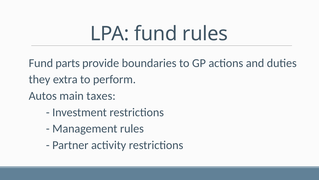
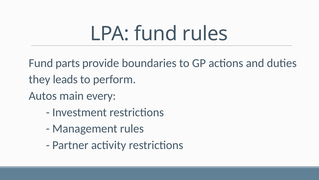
extra: extra -> leads
taxes: taxes -> every
